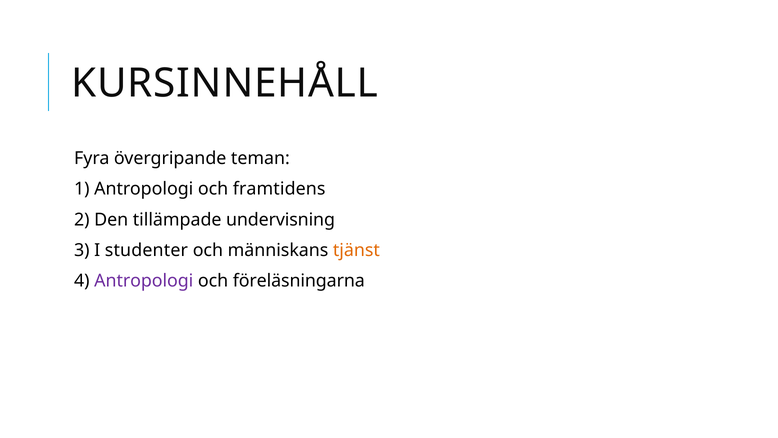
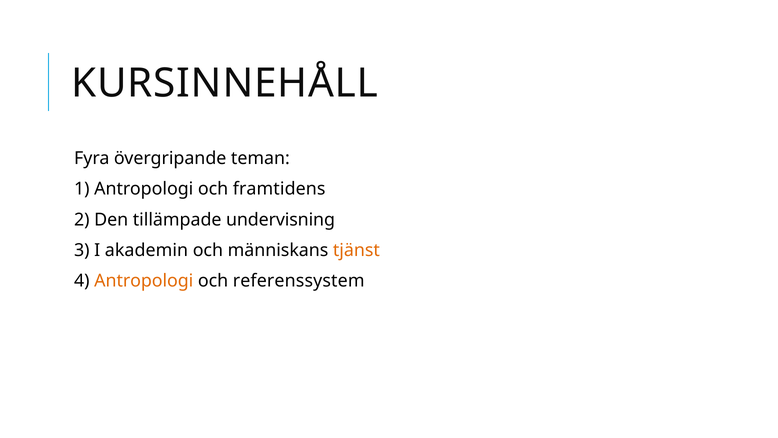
studenter: studenter -> akademin
Antropologi at (144, 281) colour: purple -> orange
föreläsningarna: föreläsningarna -> referenssystem
